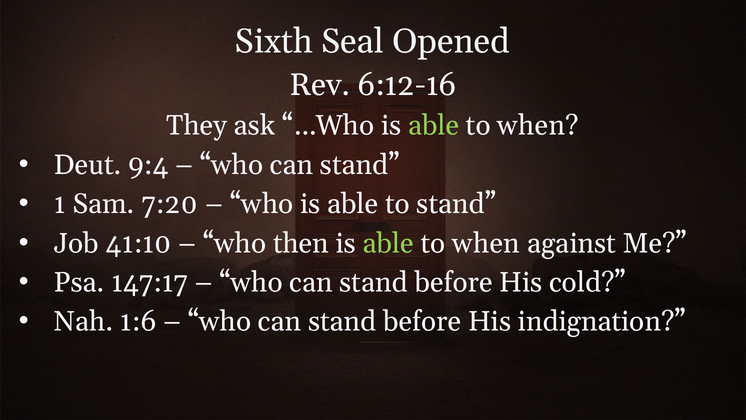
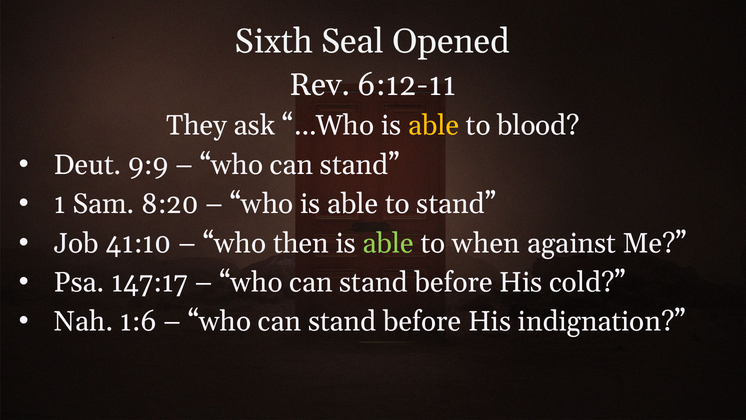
6:12-16: 6:12-16 -> 6:12-11
able at (434, 126) colour: light green -> yellow
when at (538, 126): when -> blood
9:4: 9:4 -> 9:9
7:20: 7:20 -> 8:20
